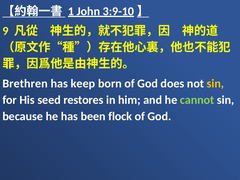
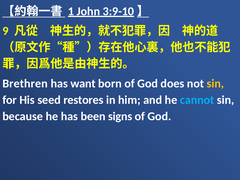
keep: keep -> want
cannot colour: light green -> light blue
flock: flock -> signs
